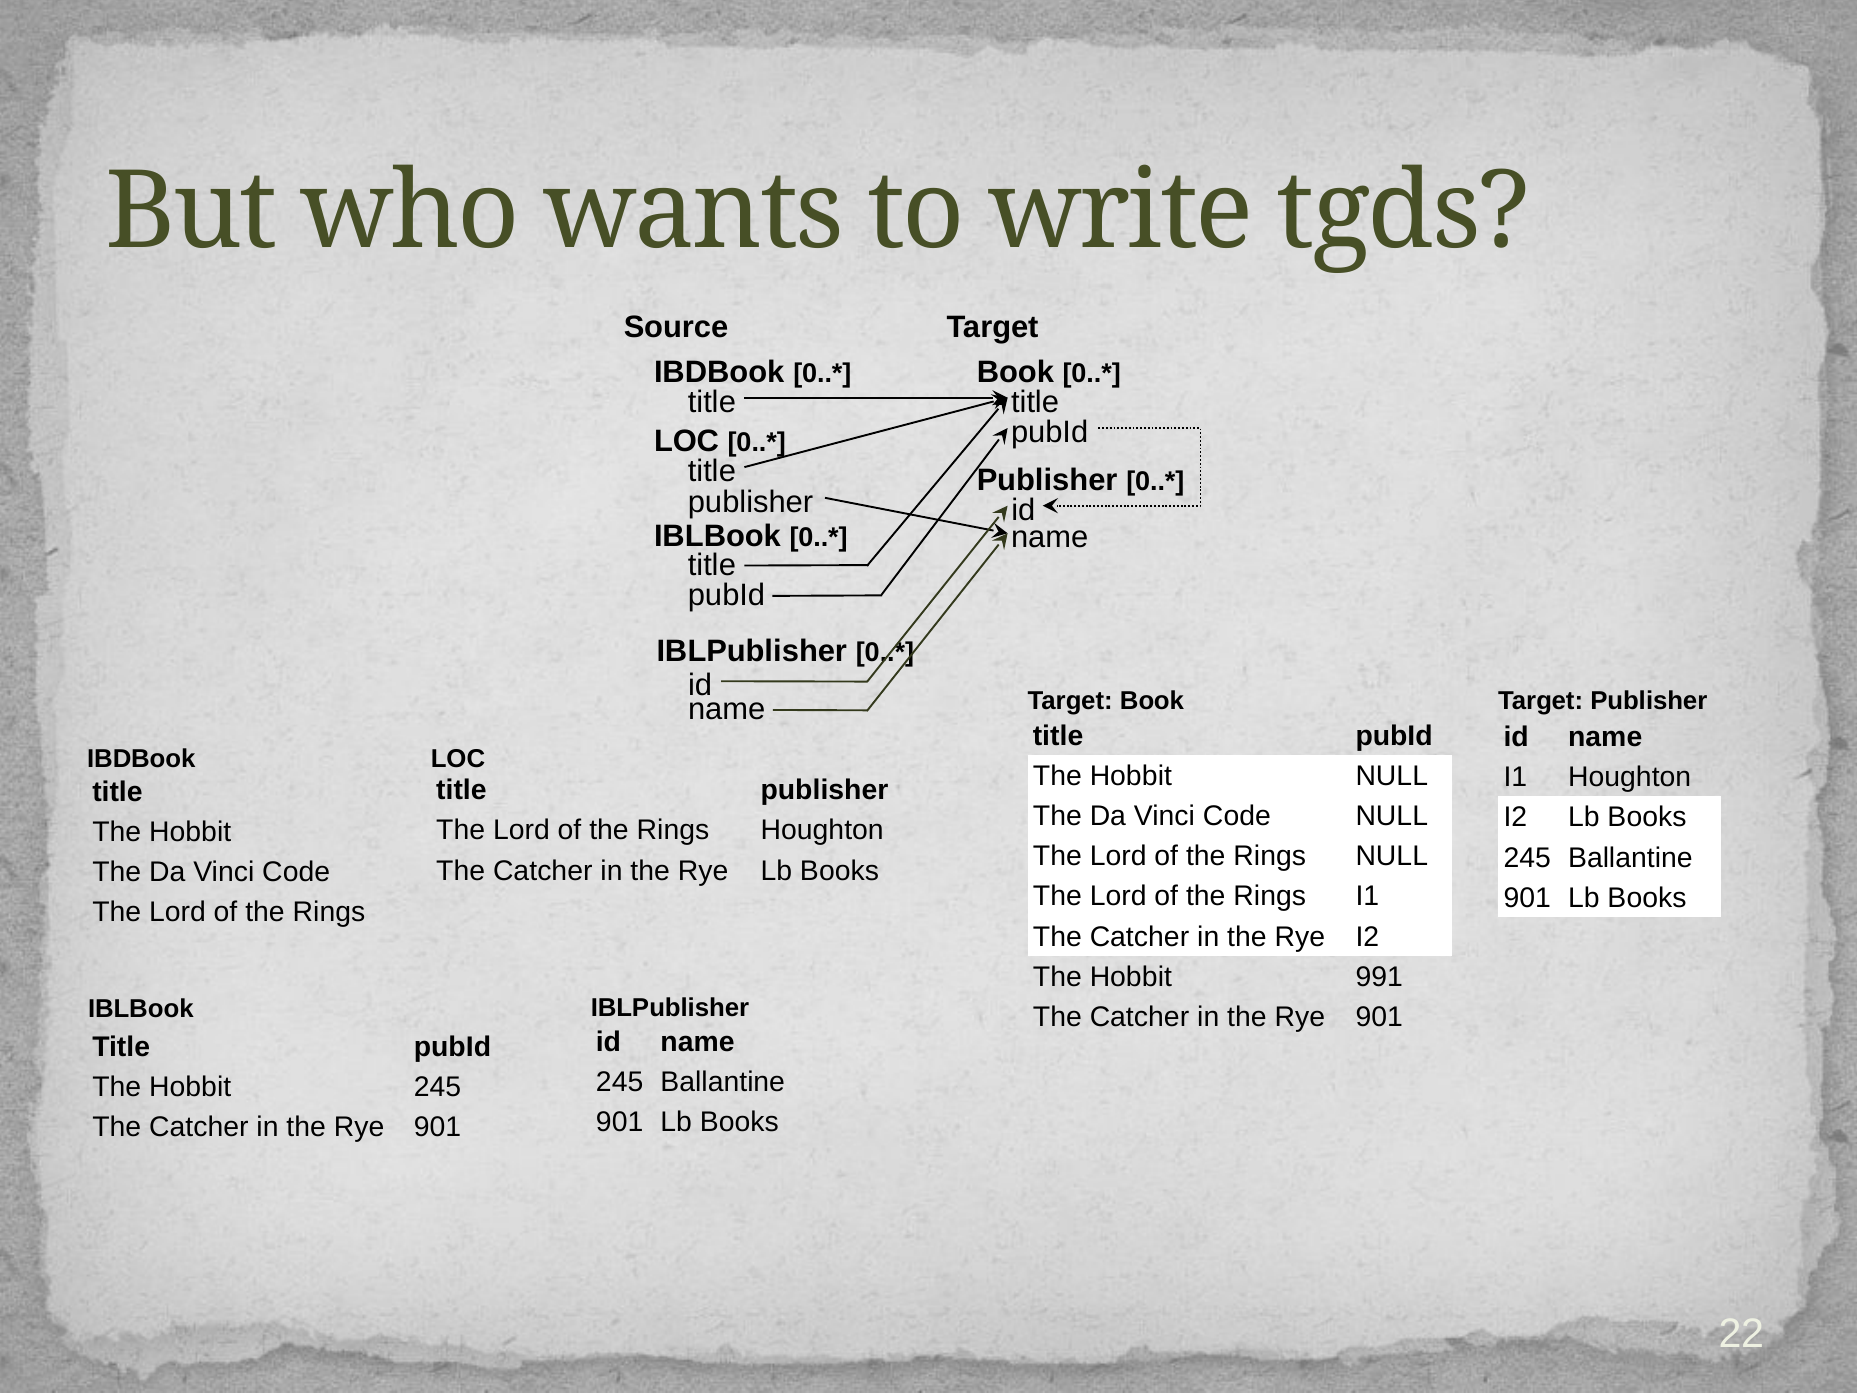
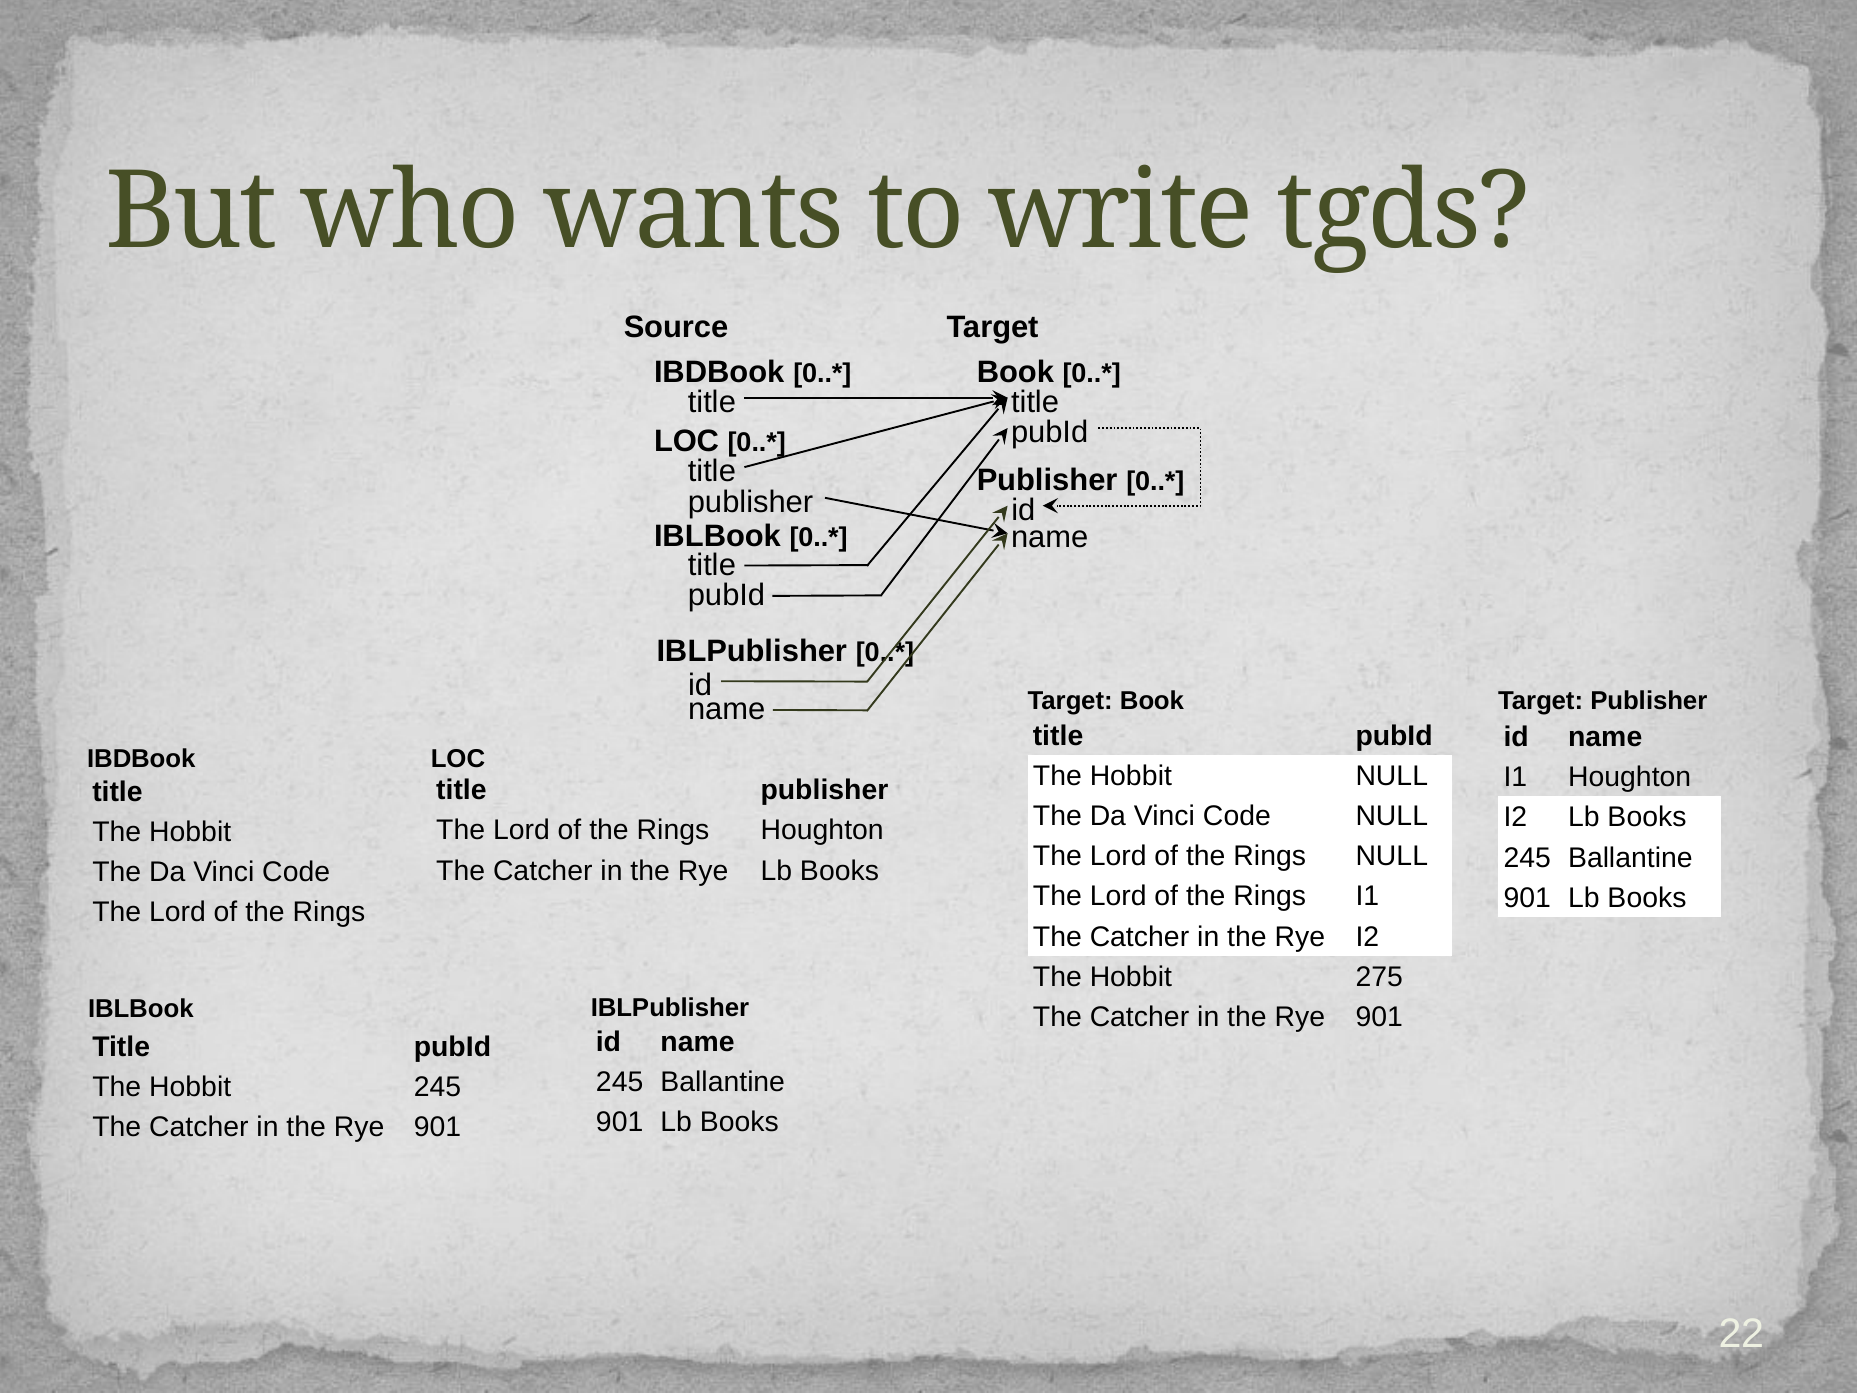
991: 991 -> 275
